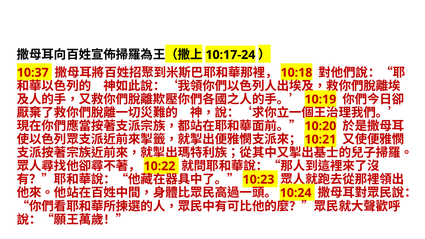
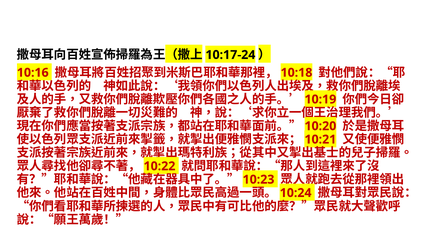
10:37: 10:37 -> 10:16
